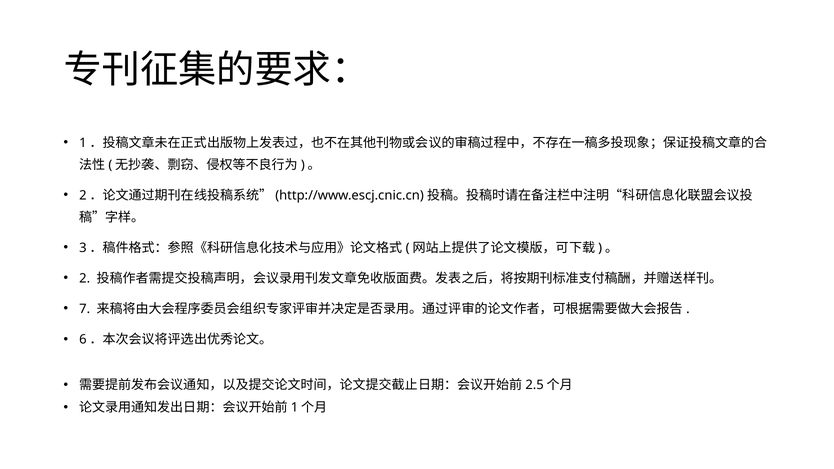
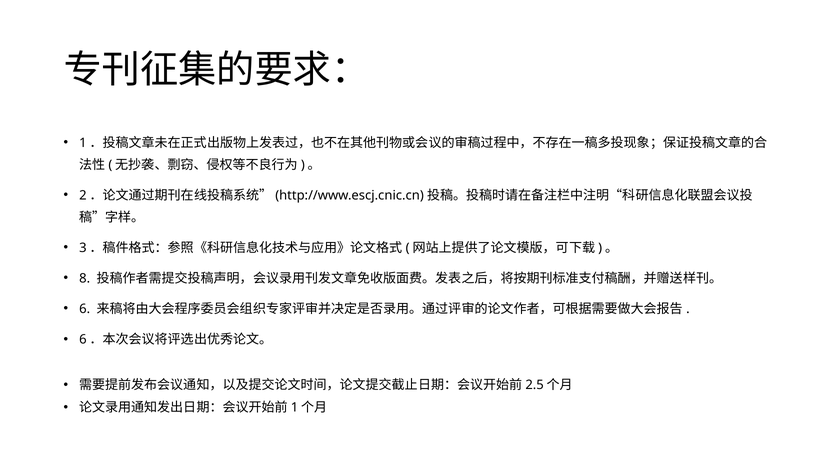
2: 2 -> 8
7: 7 -> 6
